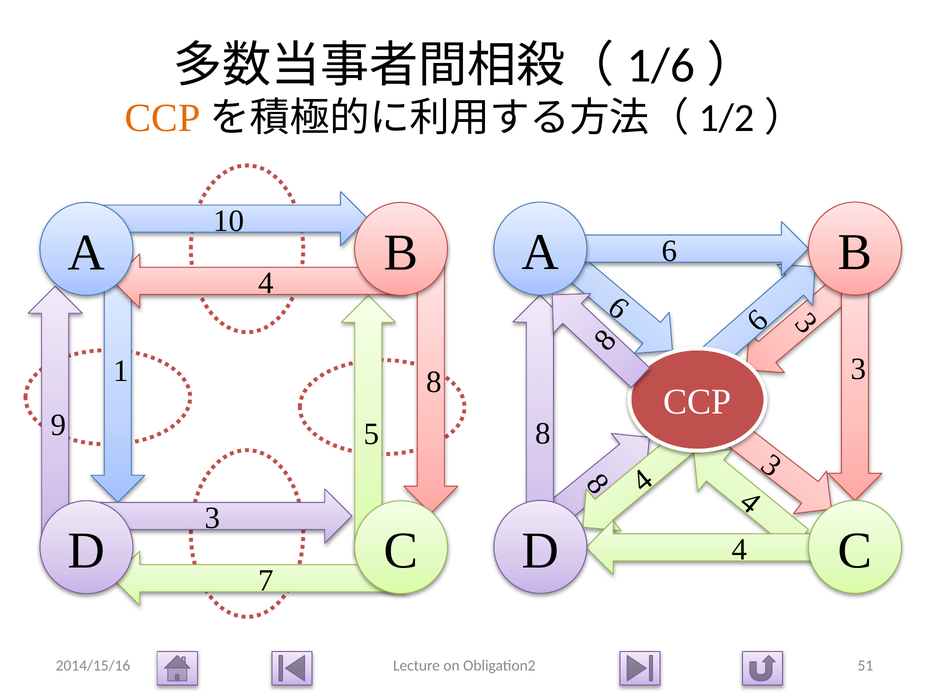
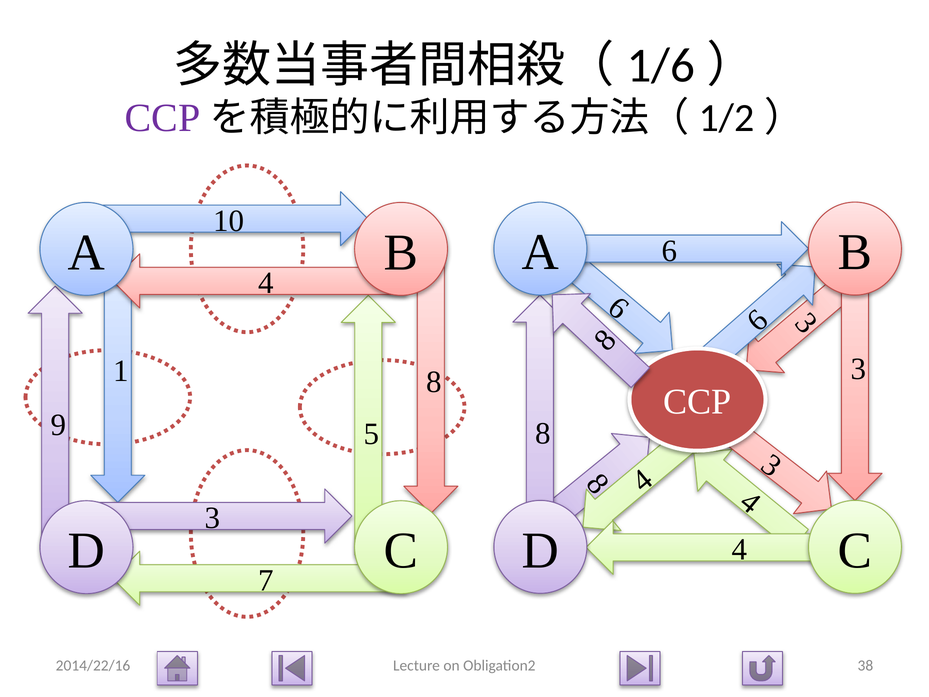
CCP at (163, 118) colour: orange -> purple
2014/15/16: 2014/15/16 -> 2014/22/16
51: 51 -> 38
